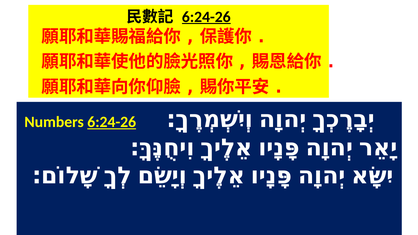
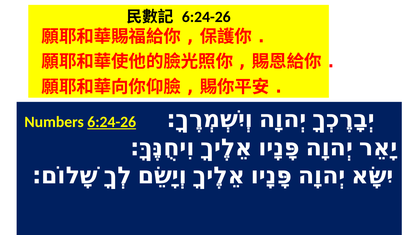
6:24-26 at (206, 17) underline: present -> none
